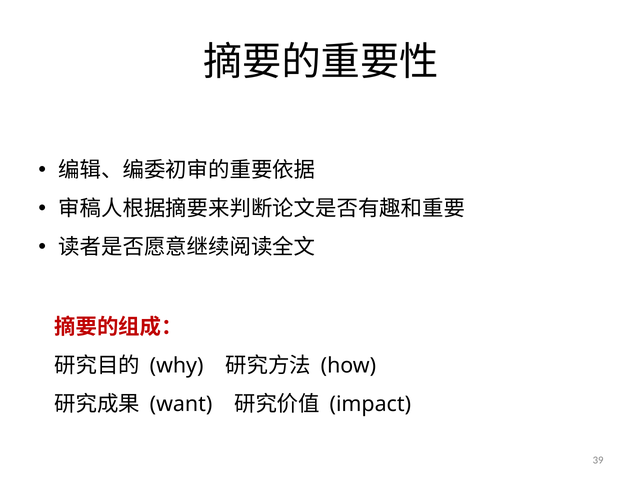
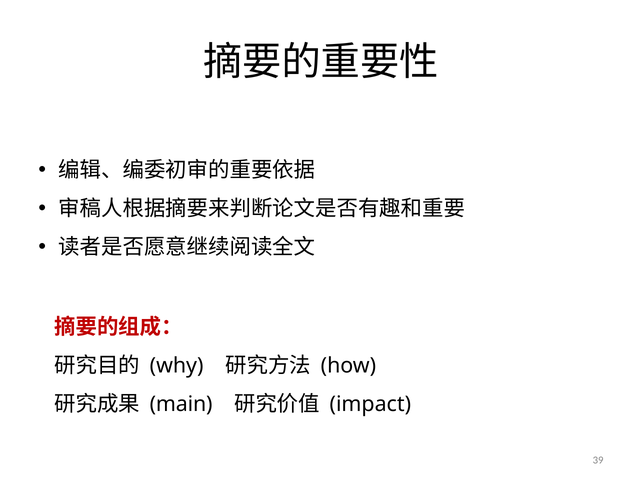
want: want -> main
